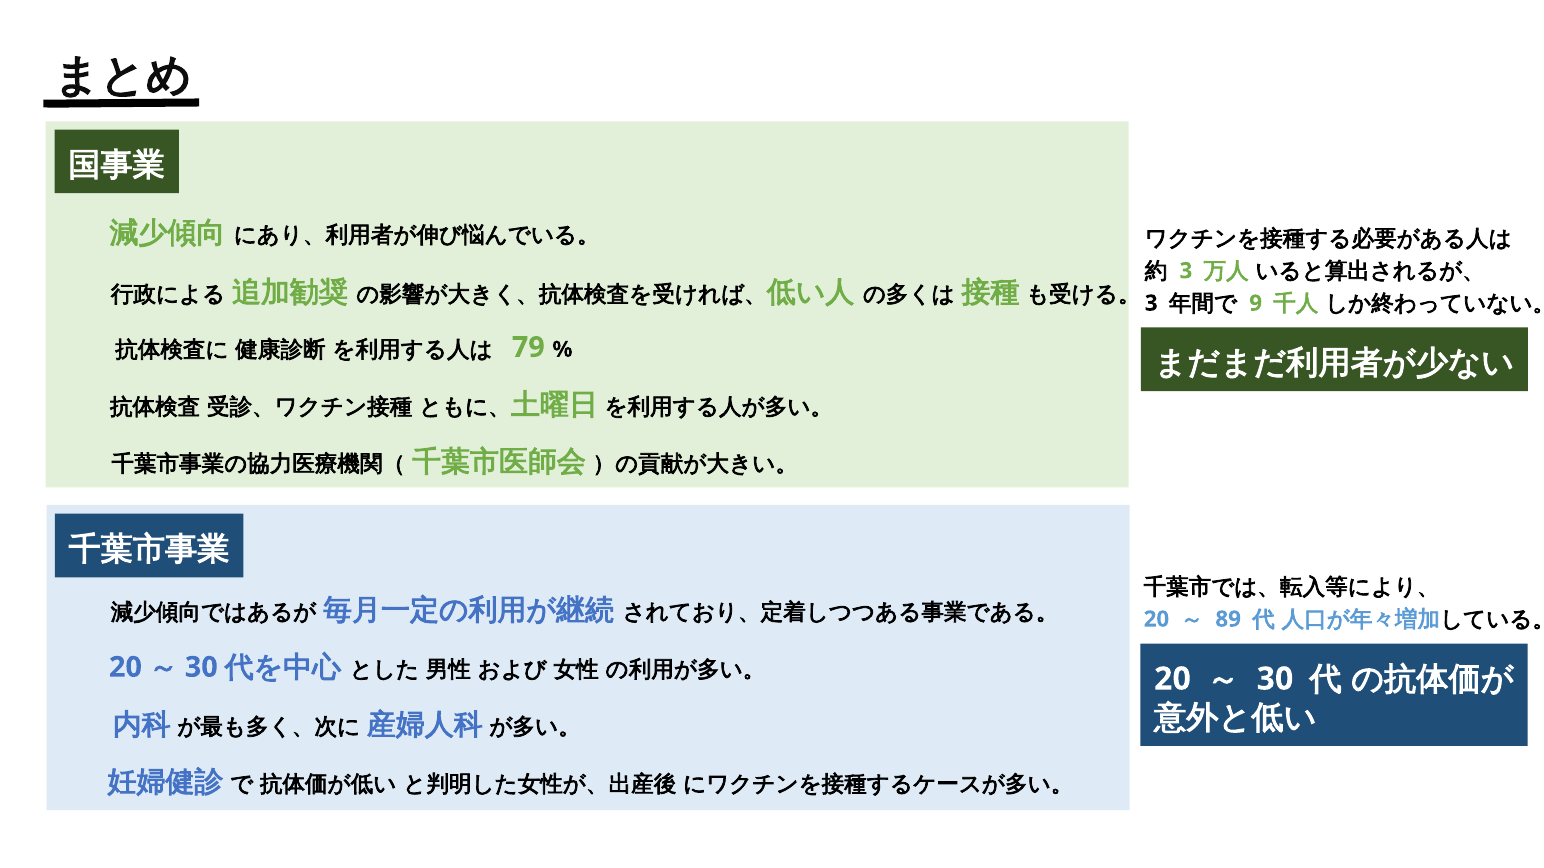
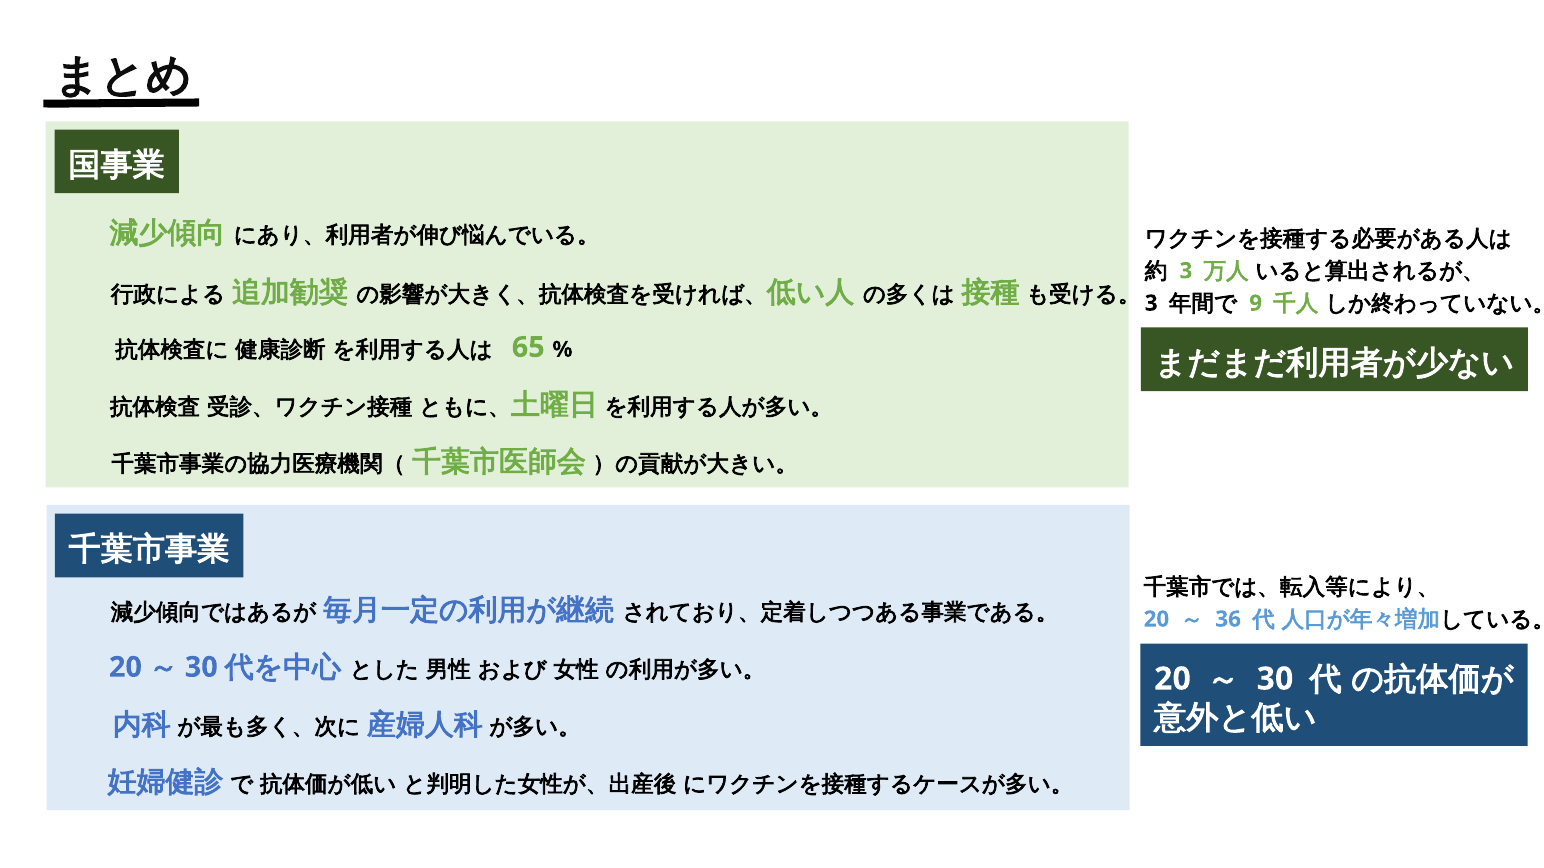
79: 79 -> 65
89: 89 -> 36
